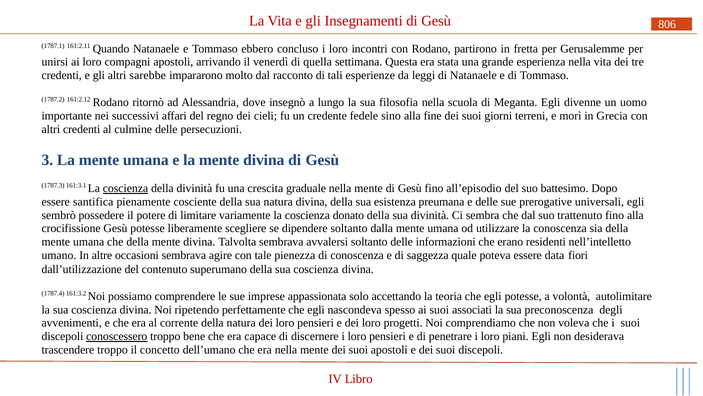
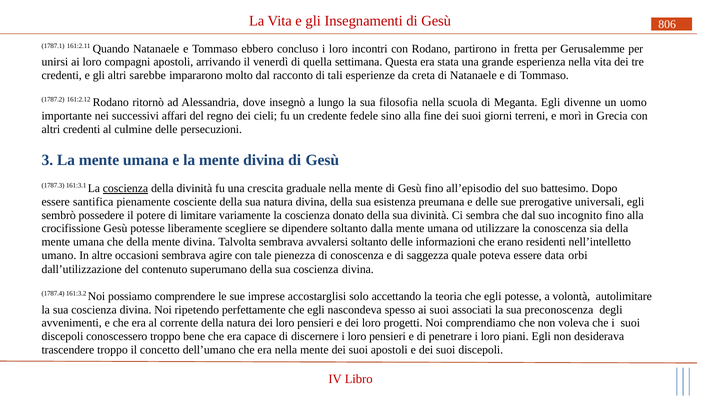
leggi: leggi -> creta
trattenuto: trattenuto -> incognito
fiori: fiori -> orbi
appassionata: appassionata -> accostarglisi
conoscessero underline: present -> none
